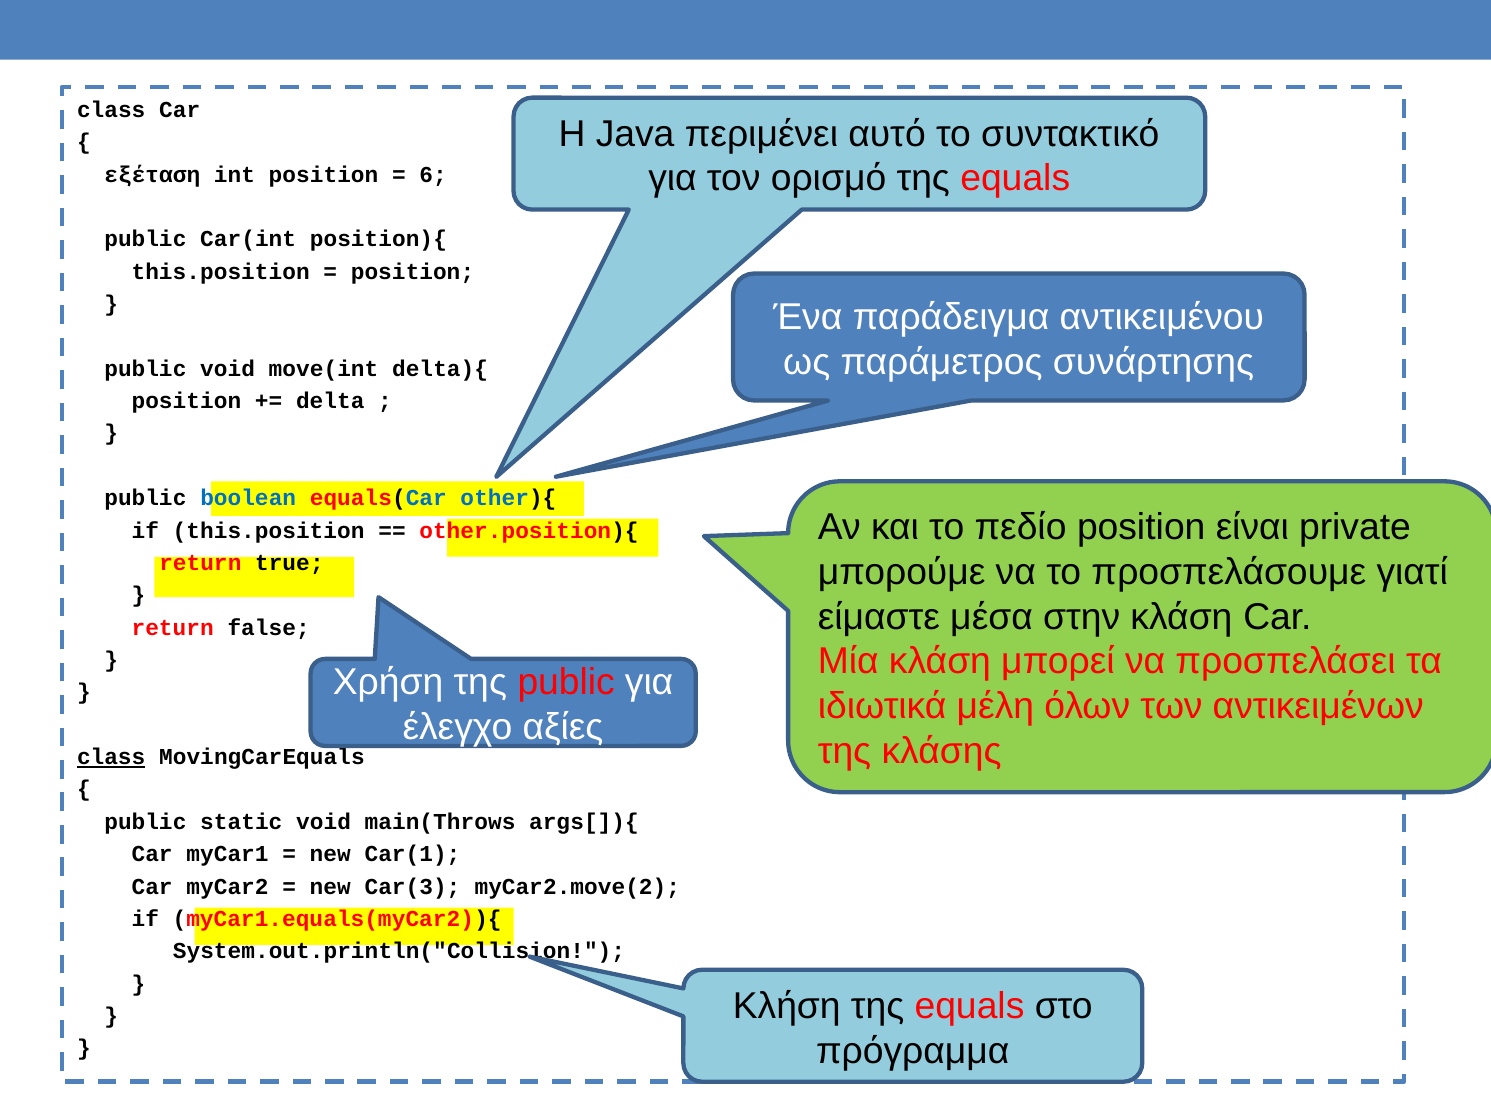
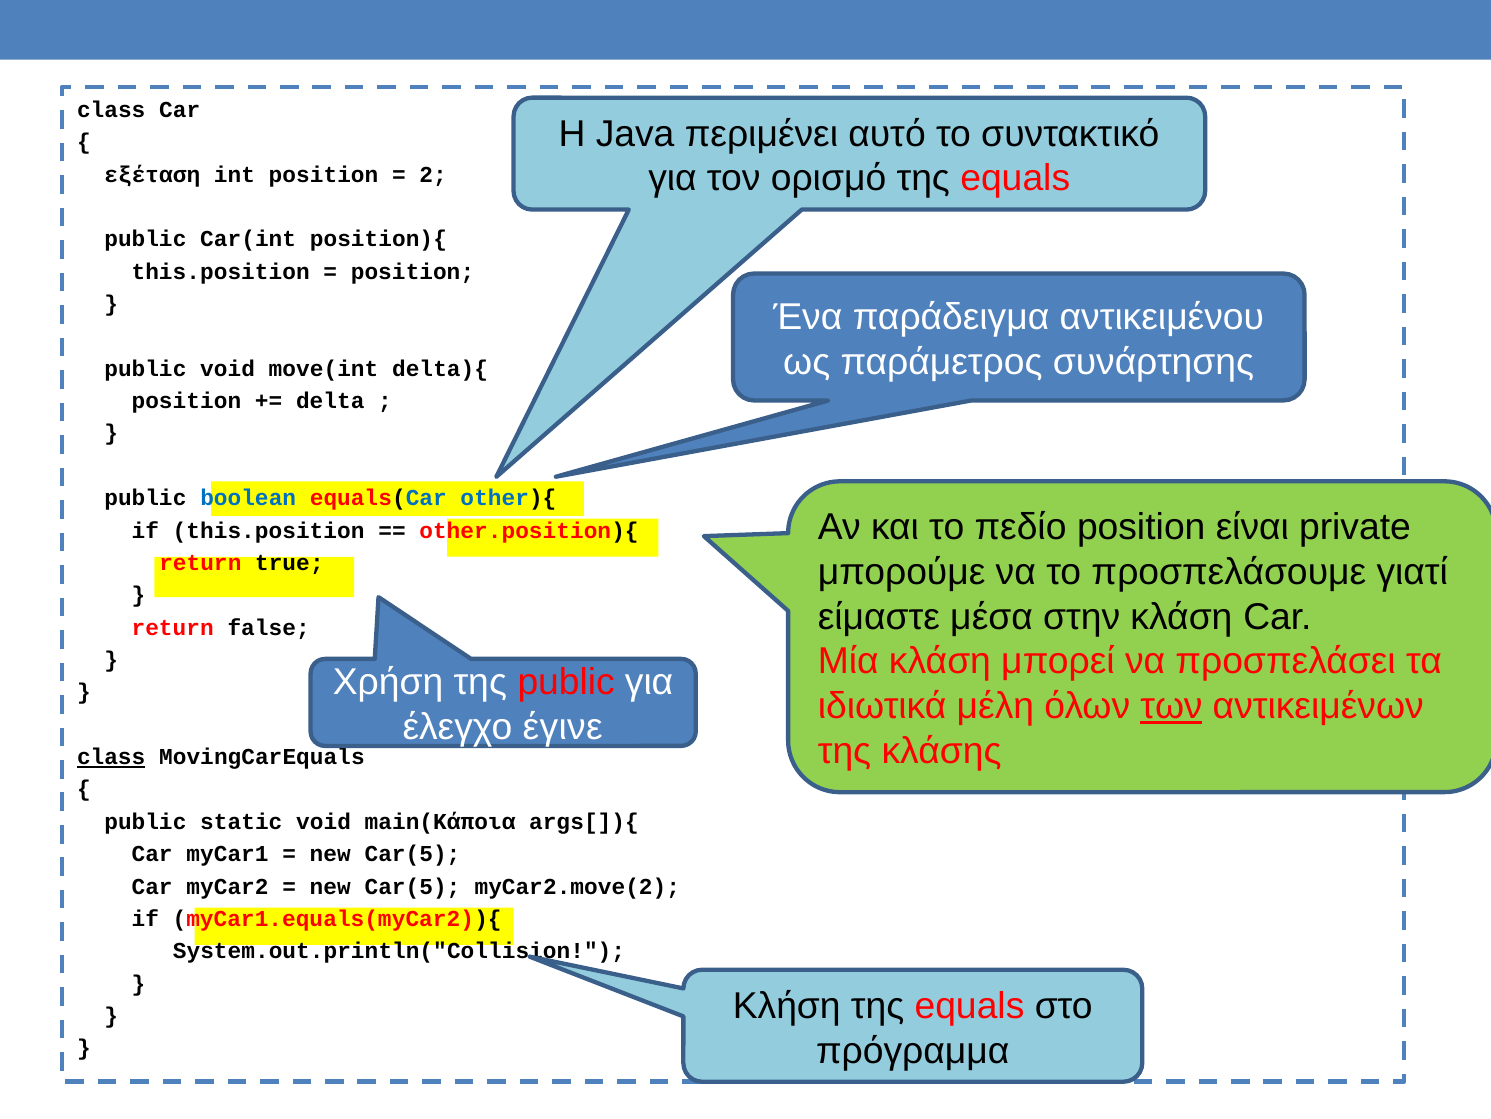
6: 6 -> 2
των underline: none -> present
αξίες: αξίες -> έγινε
main(Throws: main(Throws -> main(Κάποια
Car(1 at (412, 854): Car(1 -> Car(5
Car(3 at (412, 886): Car(3 -> Car(5
